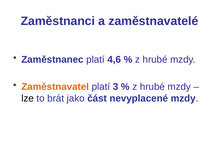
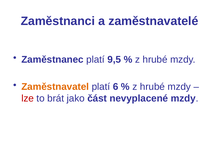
4,6: 4,6 -> 9,5
3: 3 -> 6
lze colour: black -> red
